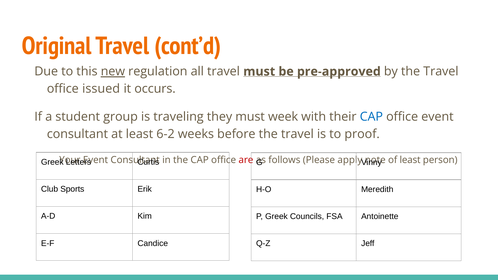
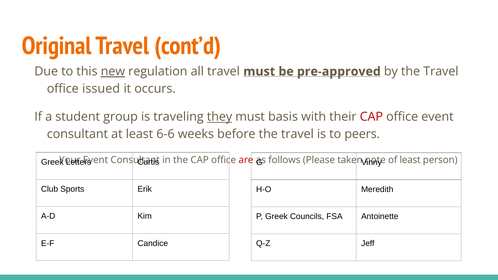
they underline: none -> present
week: week -> basis
CAP at (371, 117) colour: blue -> red
6-2: 6-2 -> 6-6
proof: proof -> peers
apply: apply -> taken
